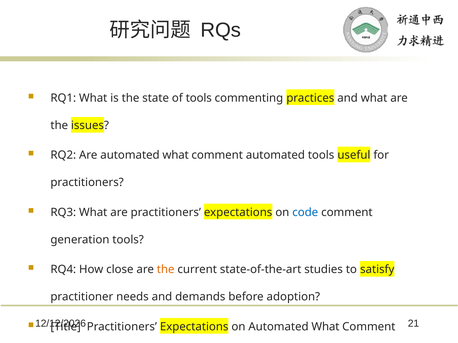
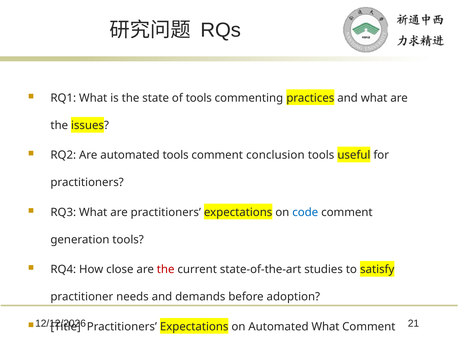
Are automated what: what -> tools
comment automated: automated -> conclusion
the at (166, 270) colour: orange -> red
